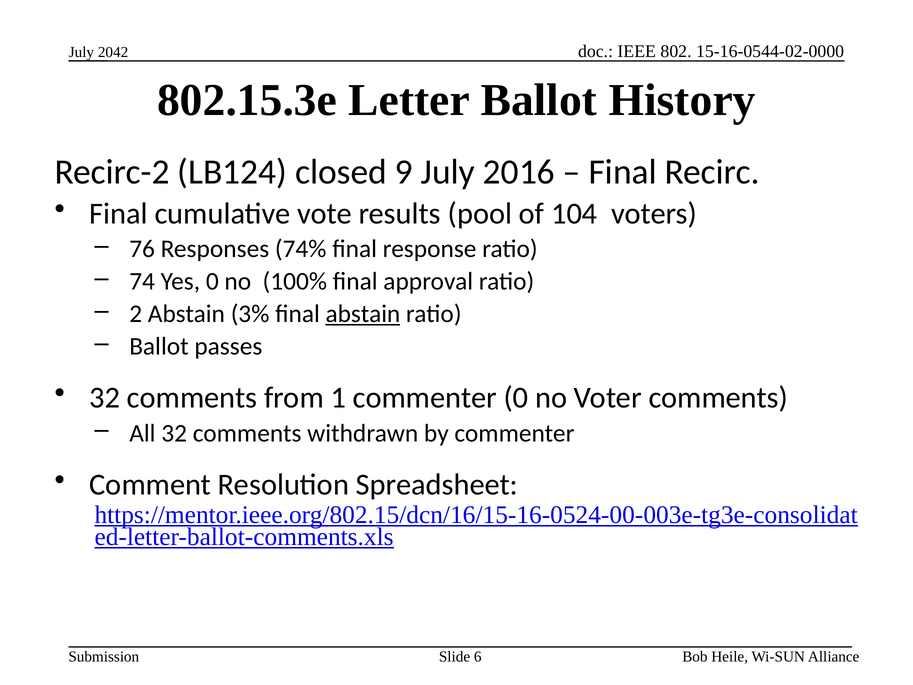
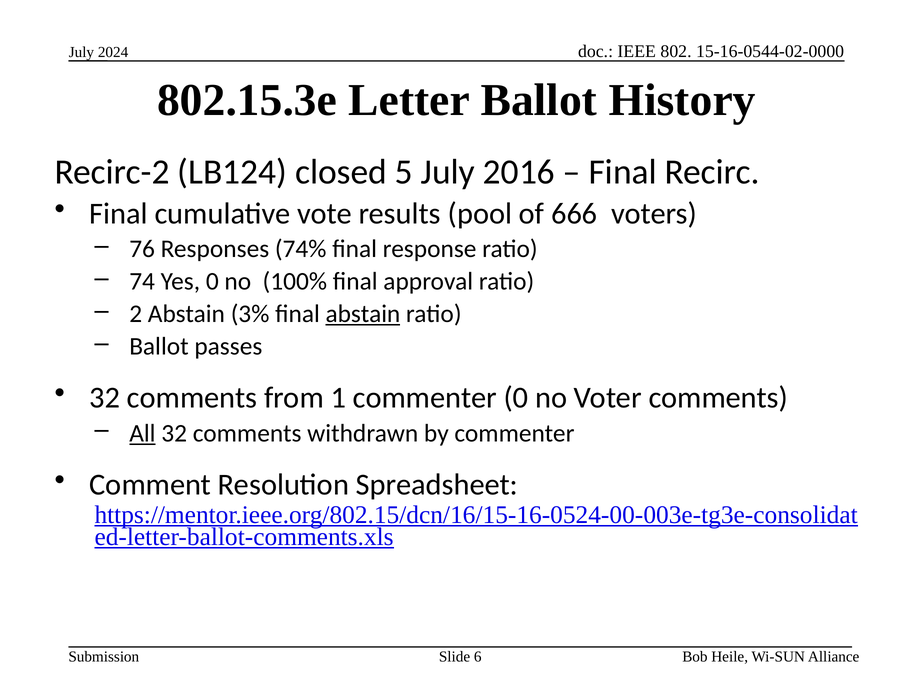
2042: 2042 -> 2024
9: 9 -> 5
104: 104 -> 666
All underline: none -> present
